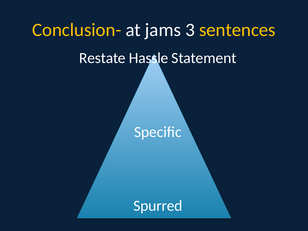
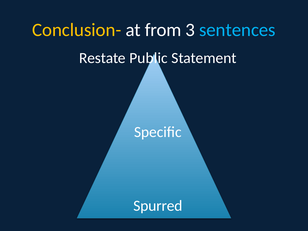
jams: jams -> from
sentences colour: yellow -> light blue
Hassle: Hassle -> Public
